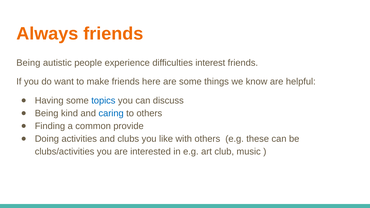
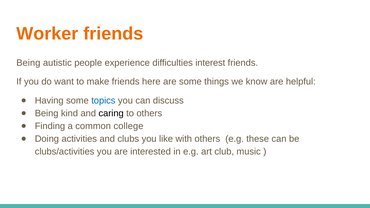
Always: Always -> Worker
caring colour: blue -> black
provide: provide -> college
